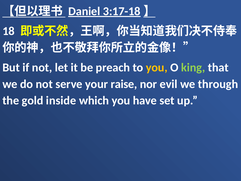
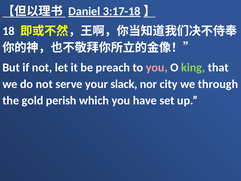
you at (157, 67) colour: yellow -> pink
raise: raise -> slack
evil: evil -> city
inside: inside -> perish
